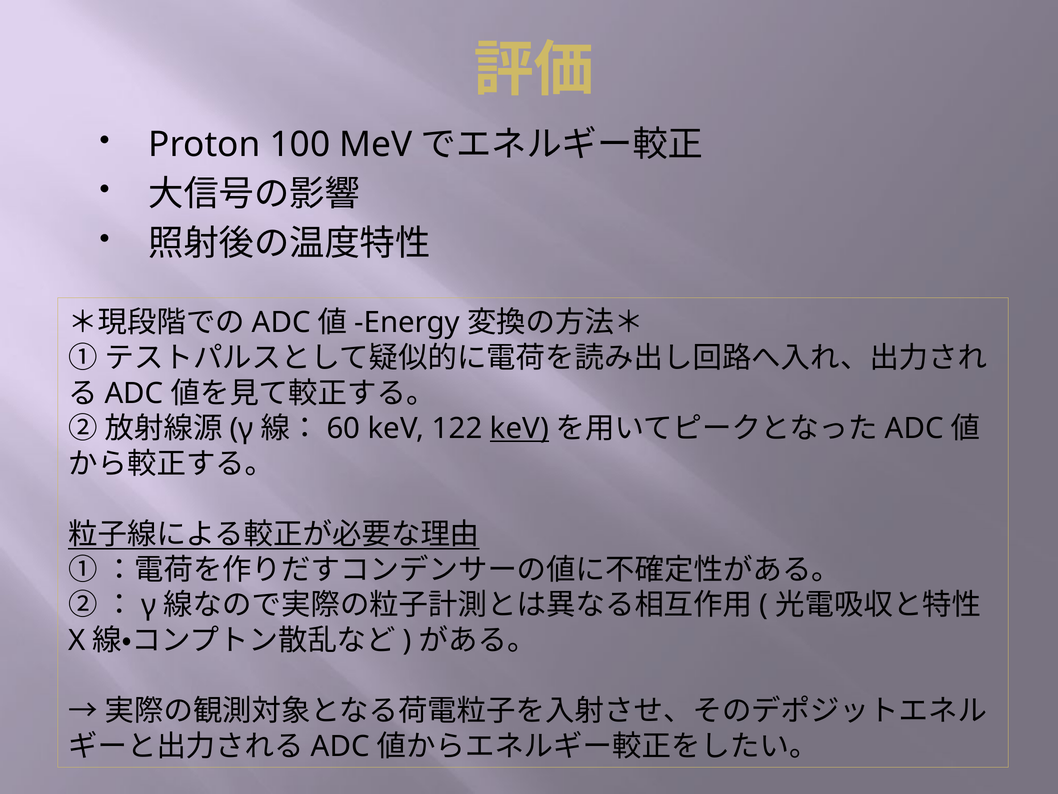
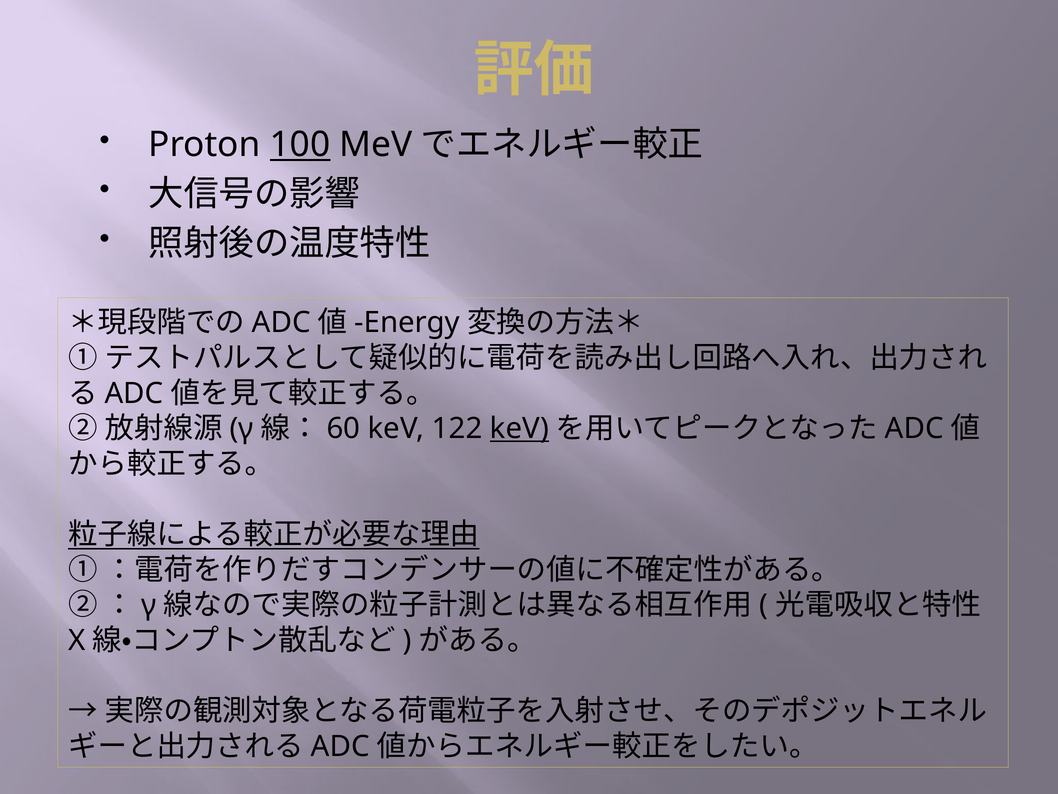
100 underline: none -> present
